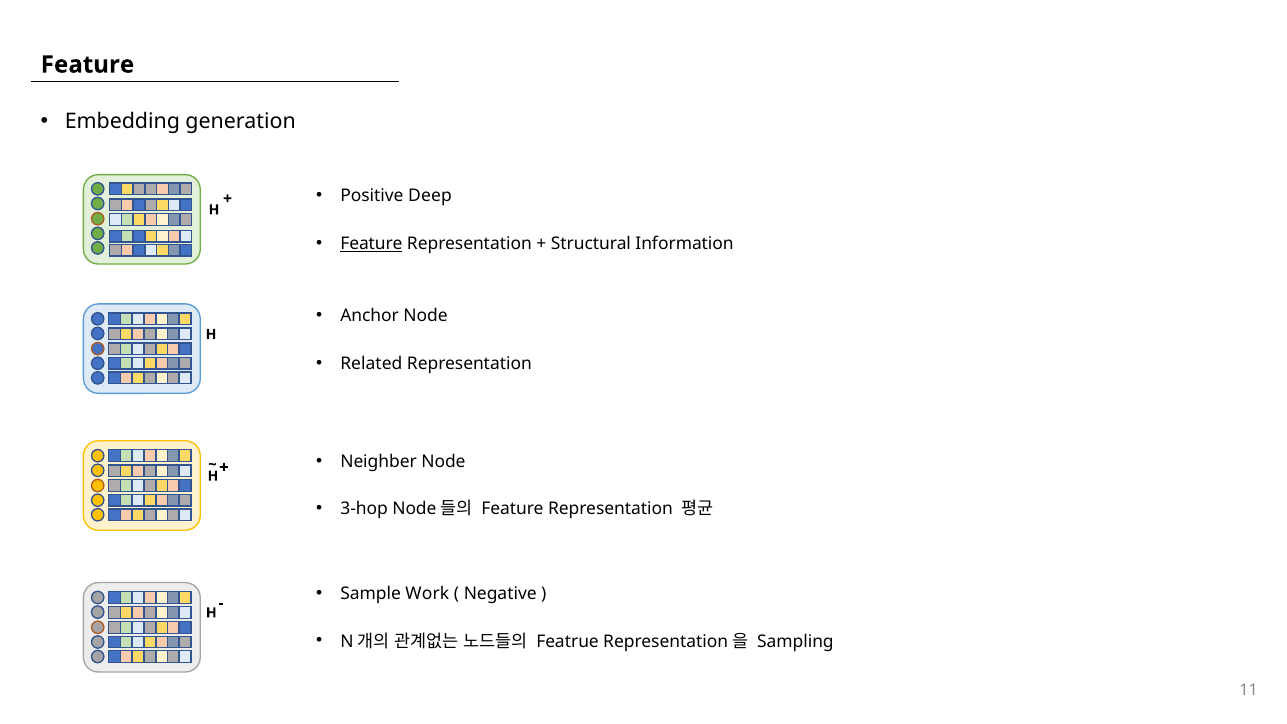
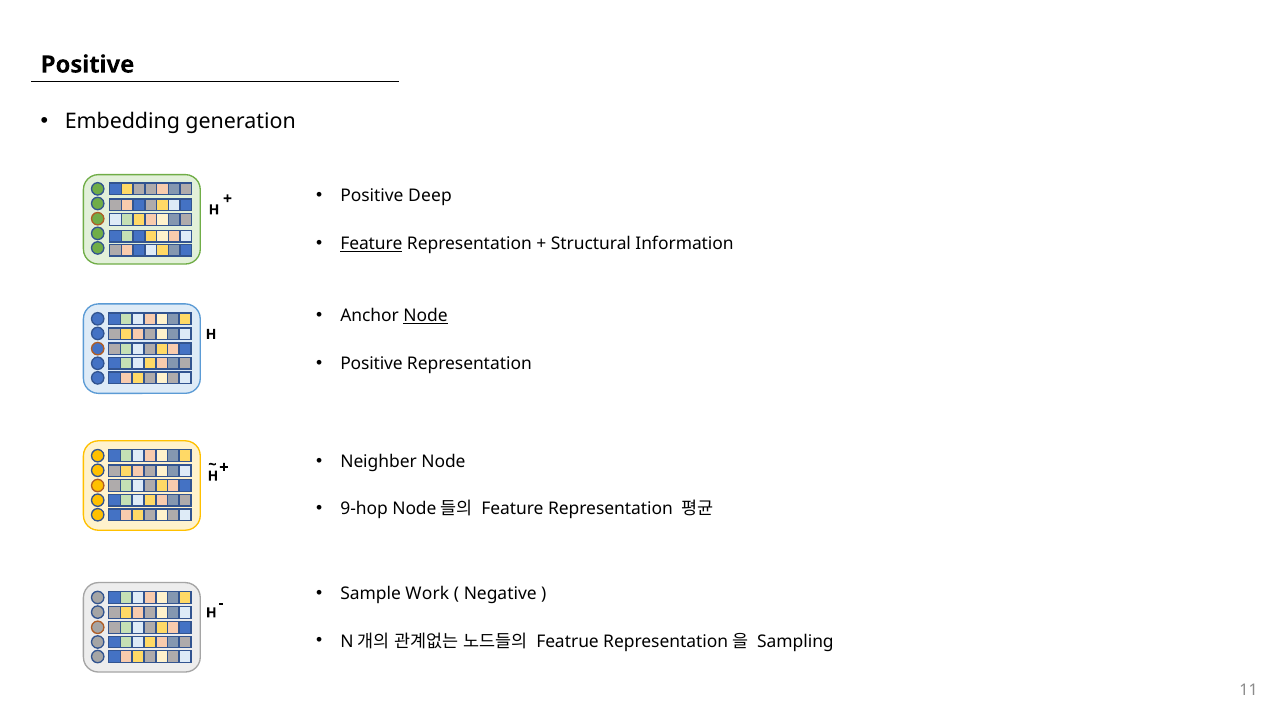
Feature at (87, 65): Feature -> Positive
Node at (426, 316) underline: none -> present
Related at (371, 364): Related -> Positive
3-hop: 3-hop -> 9-hop
